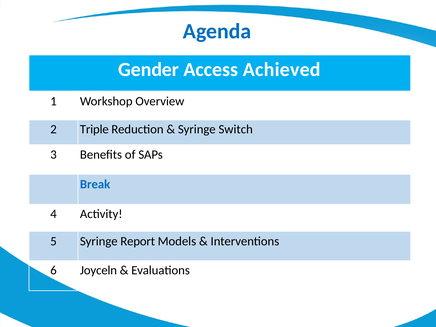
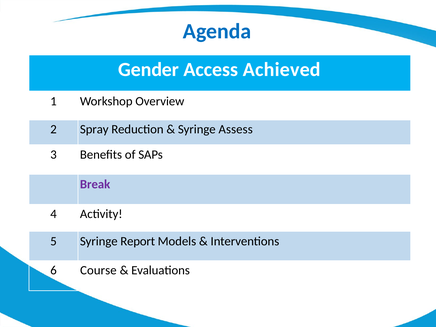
Triple: Triple -> Spray
Switch: Switch -> Assess
Break colour: blue -> purple
Joyceln: Joyceln -> Course
